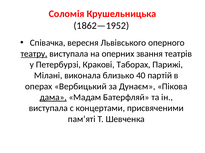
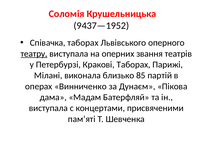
1862—1952: 1862—1952 -> 9437—1952
Співачка вересня: вересня -> таборах
40: 40 -> 85
Вербицький: Вербицький -> Винниченко
дама underline: present -> none
